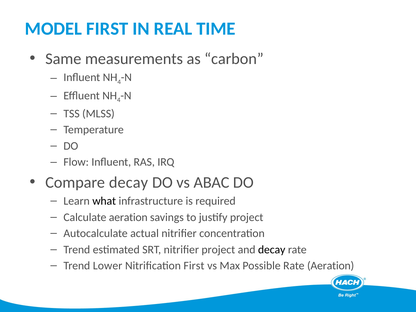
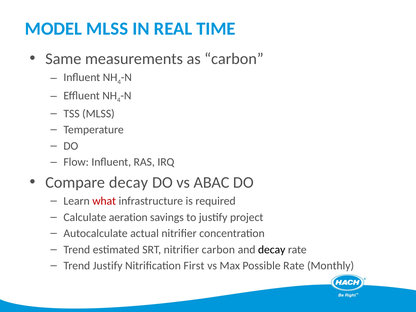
MODEL FIRST: FIRST -> MLSS
what colour: black -> red
nitrifier project: project -> carbon
Trend Lower: Lower -> Justify
Rate Aeration: Aeration -> Monthly
